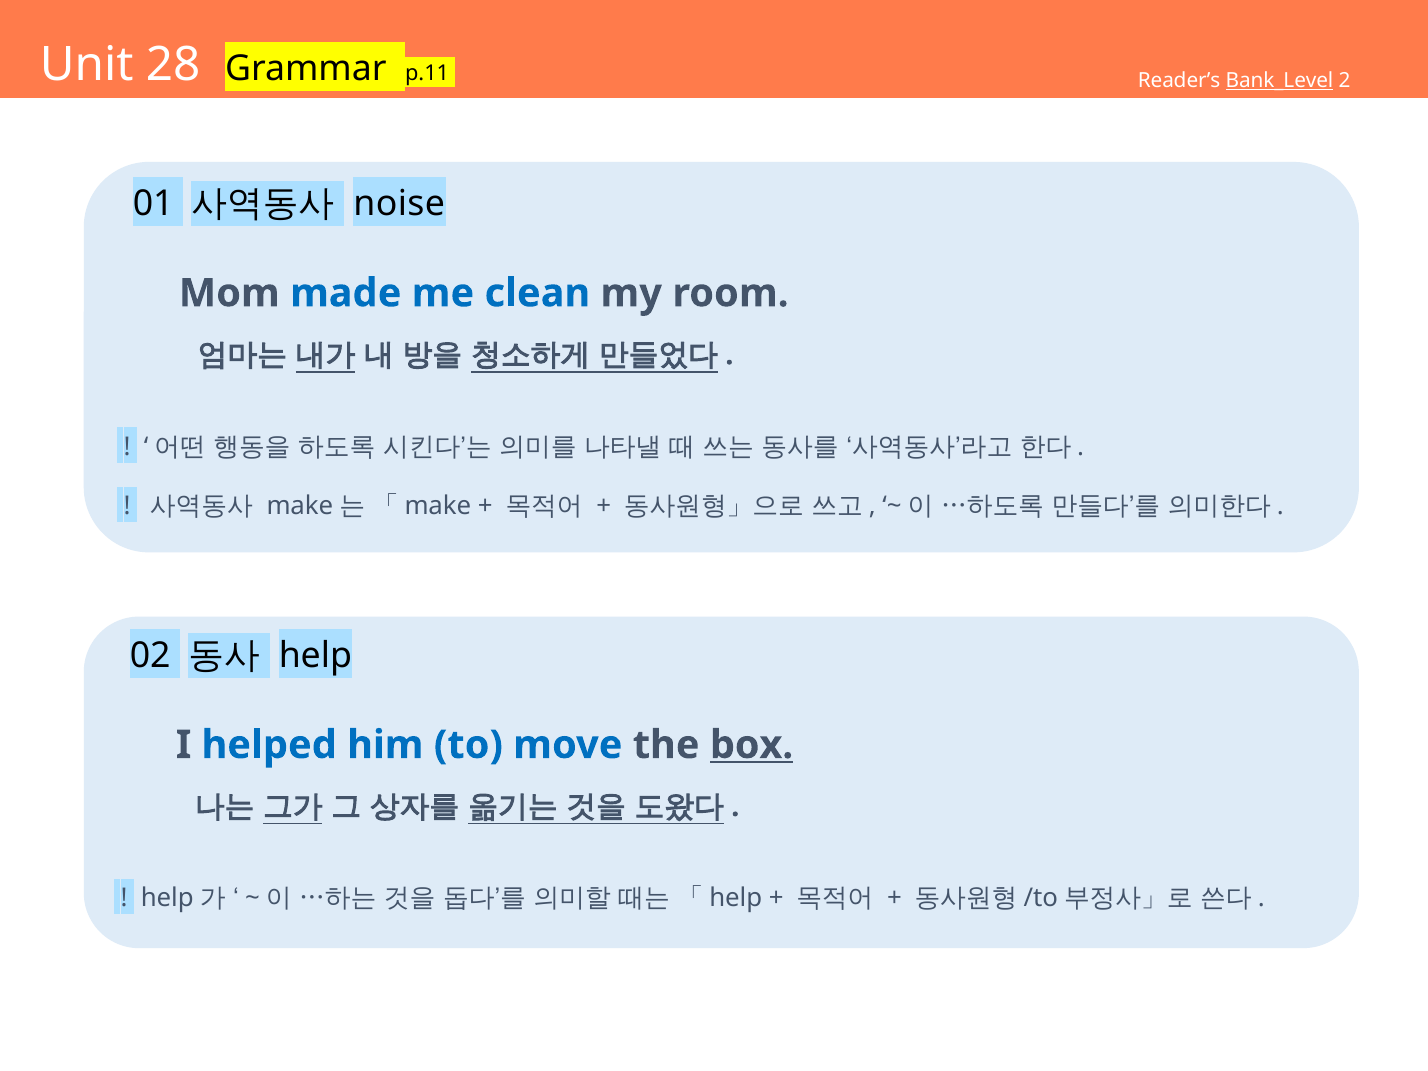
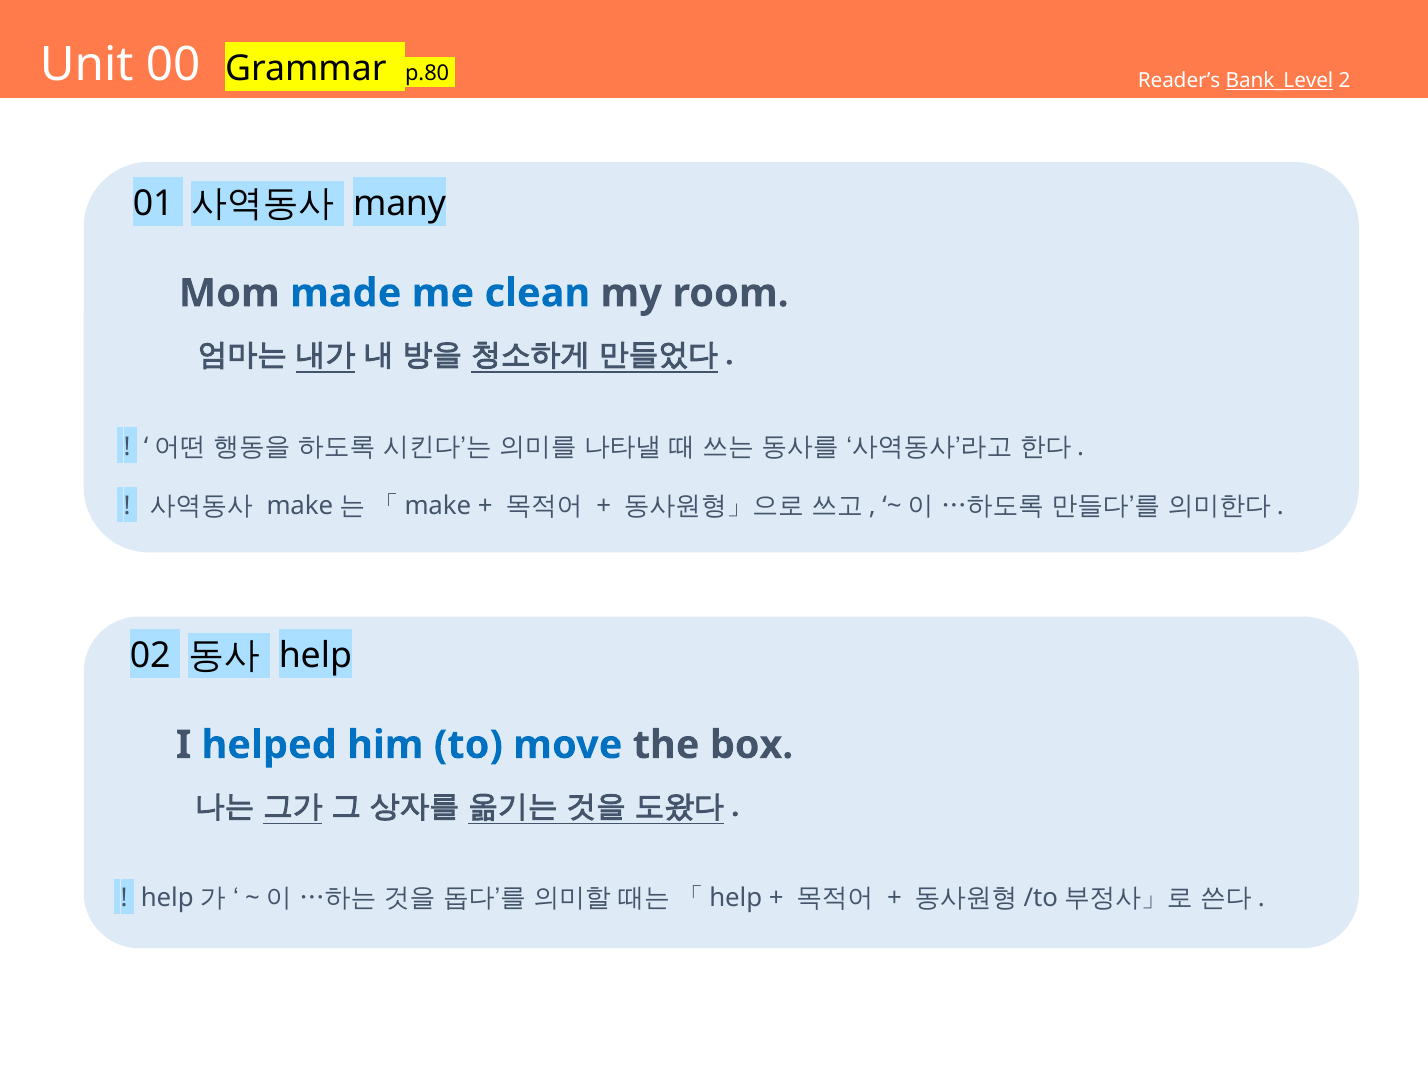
28: 28 -> 00
p.11: p.11 -> p.80
noise: noise -> many
box underline: present -> none
